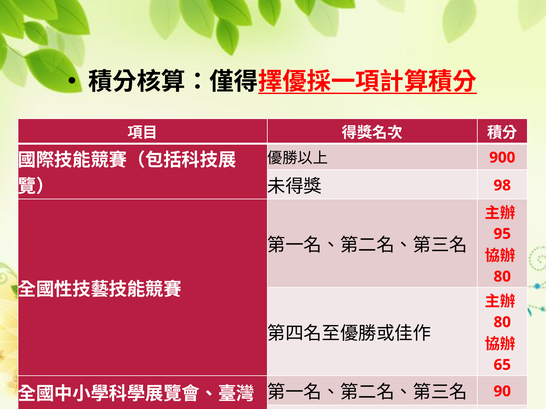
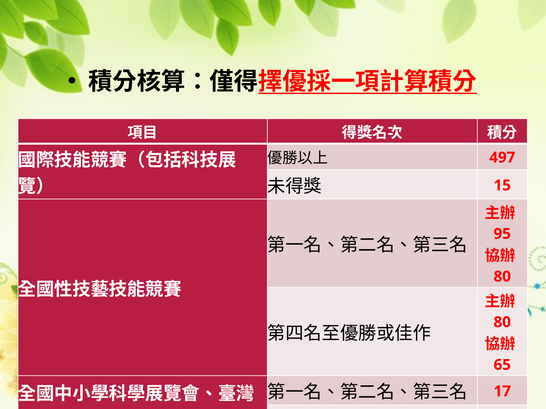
900: 900 -> 497
98: 98 -> 15
90: 90 -> 17
